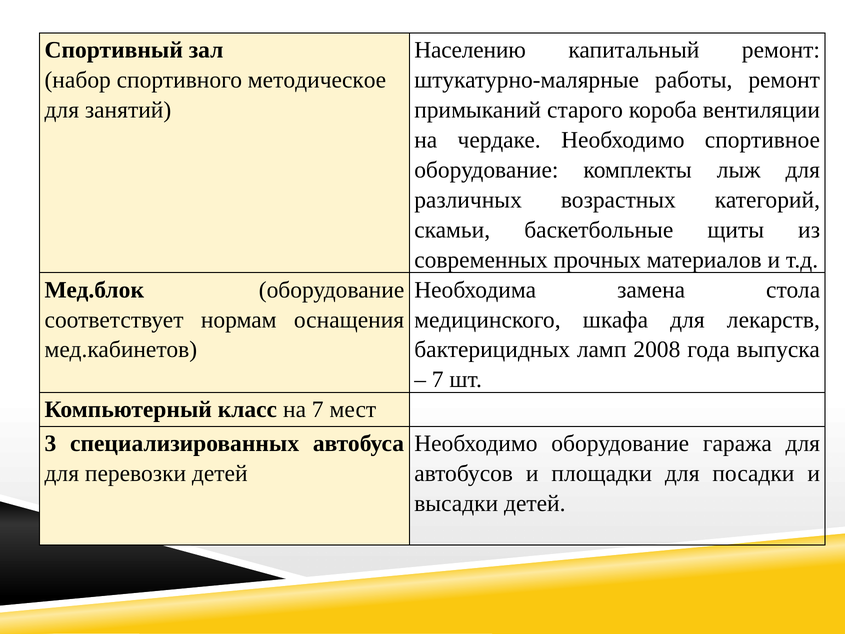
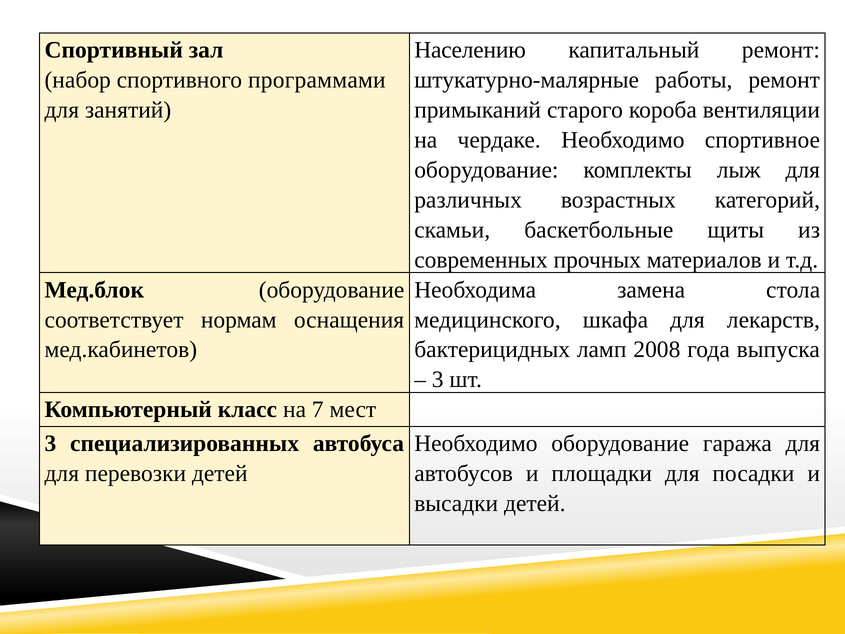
методическое: методическое -> программами
7 at (438, 380): 7 -> 3
